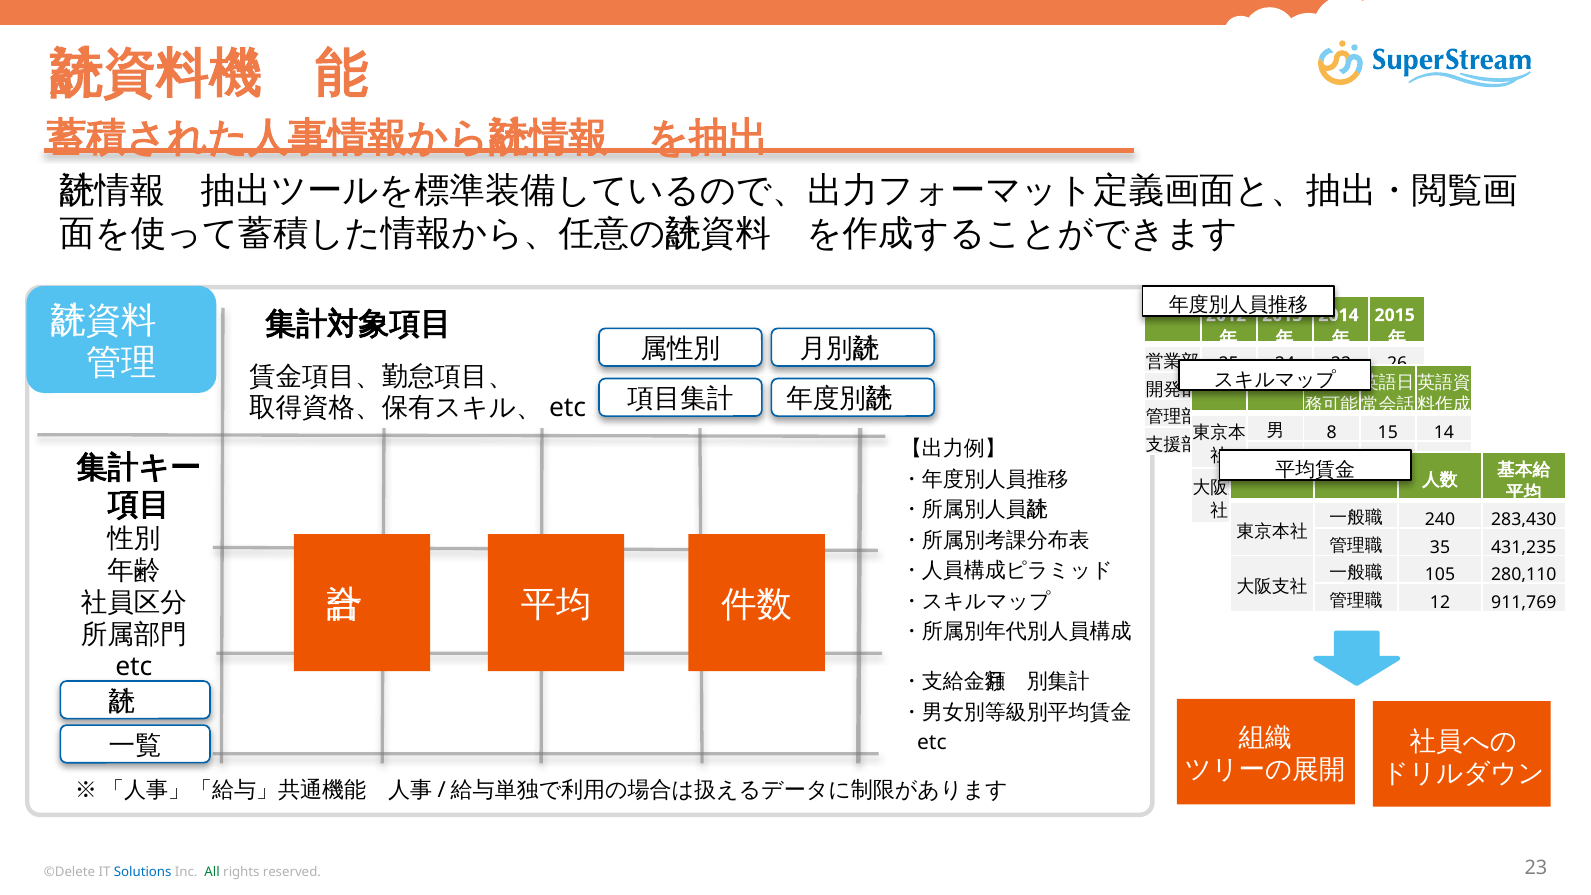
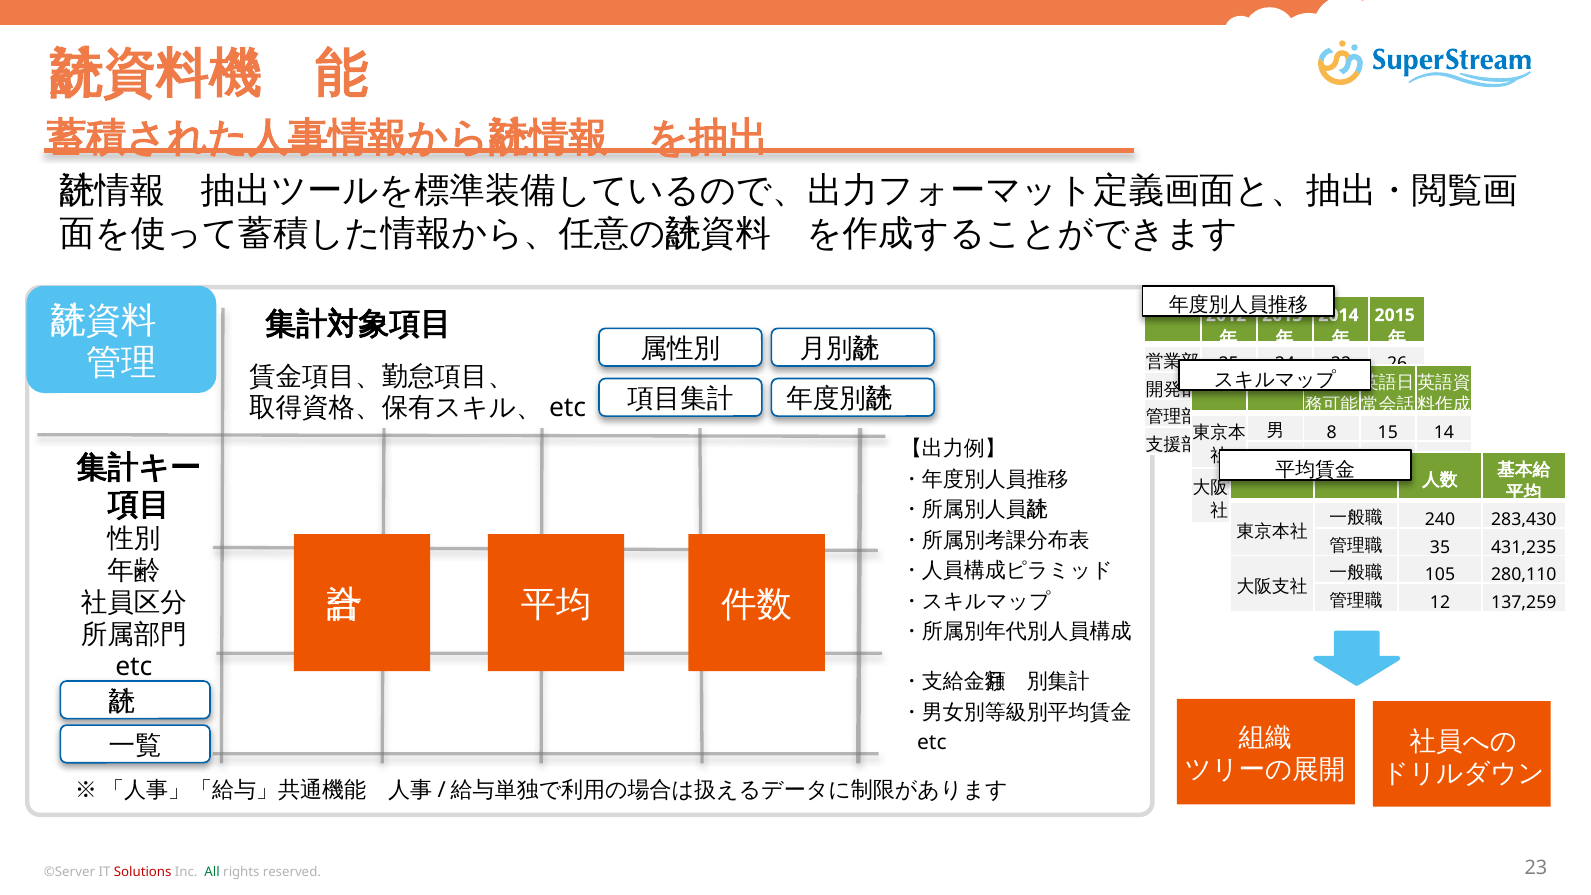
911,769: 911,769 -> 137,259
©Delete: ©Delete -> ©Server
Solutions colour: blue -> red
